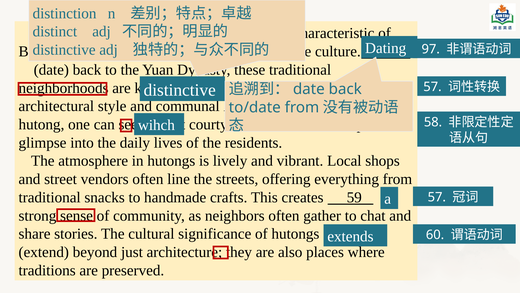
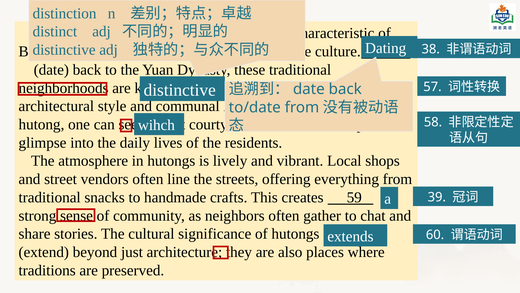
97: 97 -> 38
a 57: 57 -> 39
